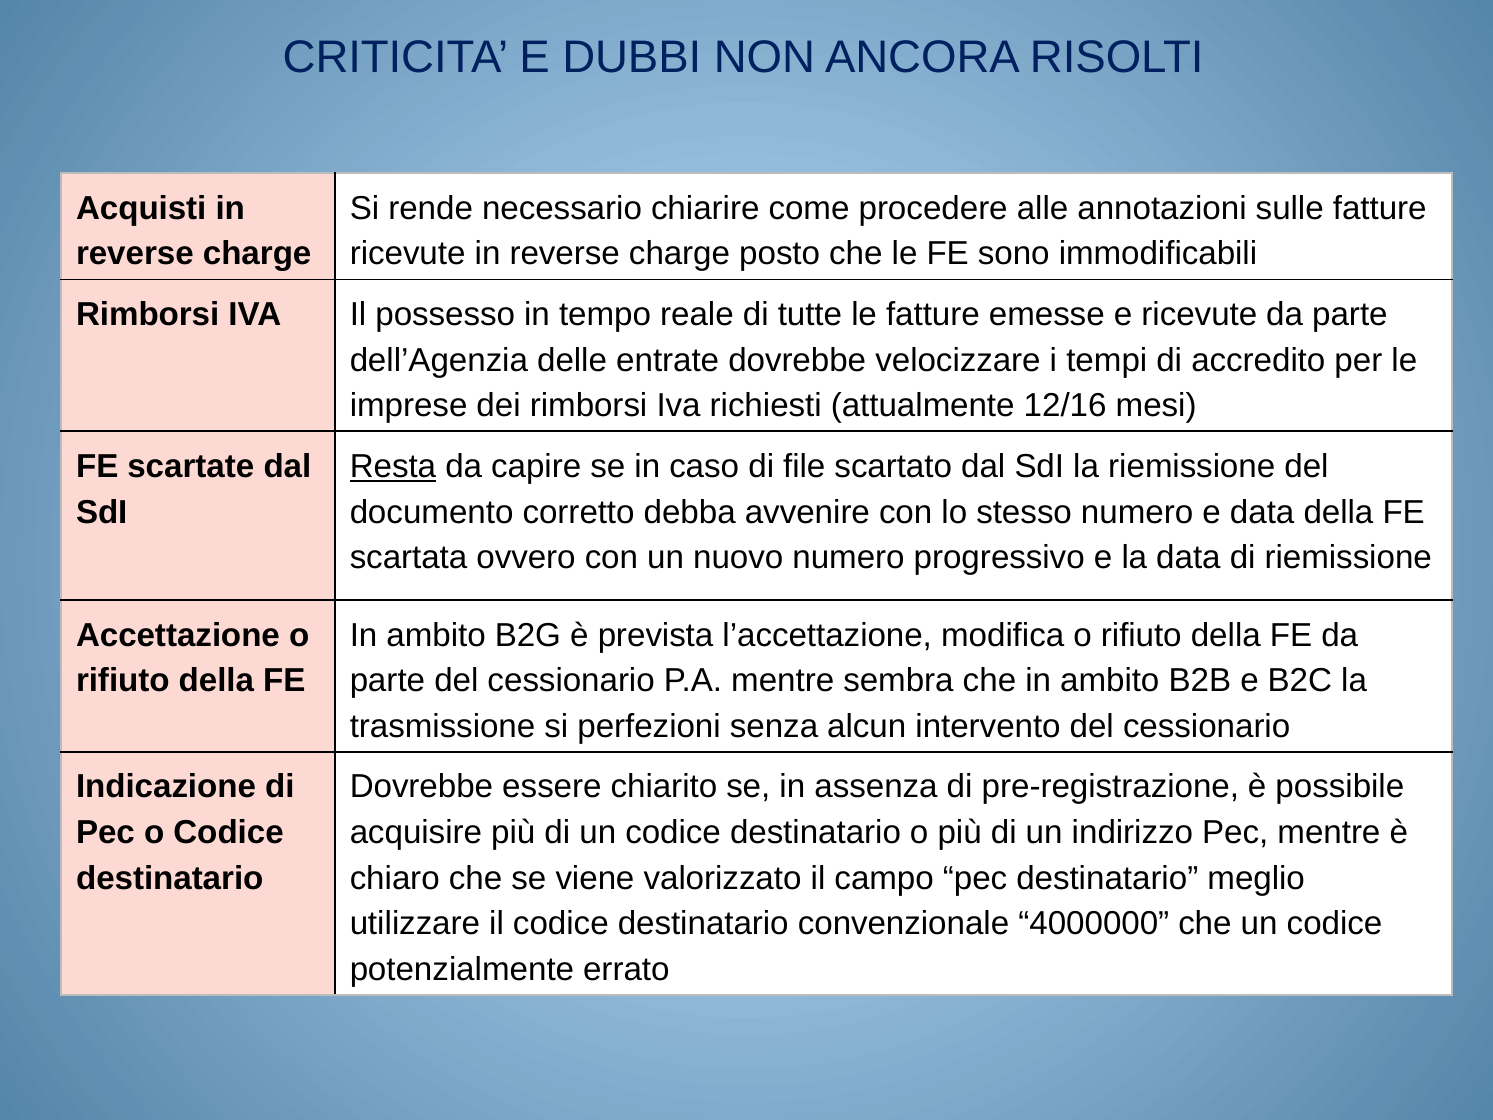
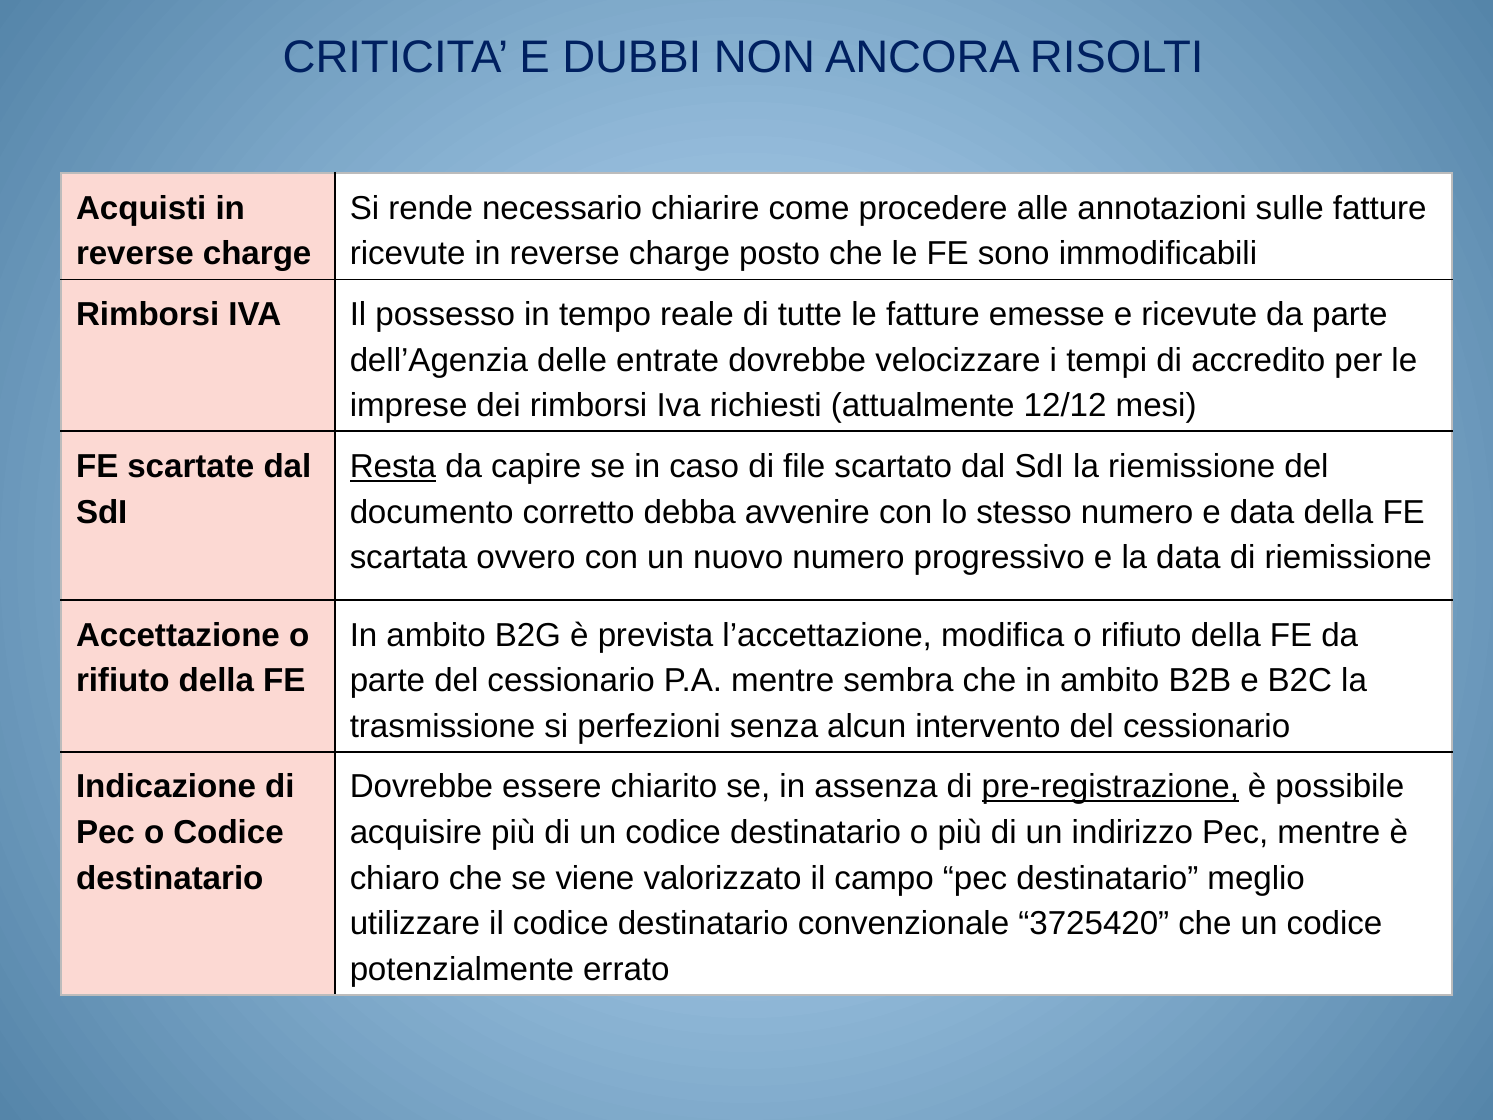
12/16: 12/16 -> 12/12
pre-registrazione underline: none -> present
4000000: 4000000 -> 3725420
